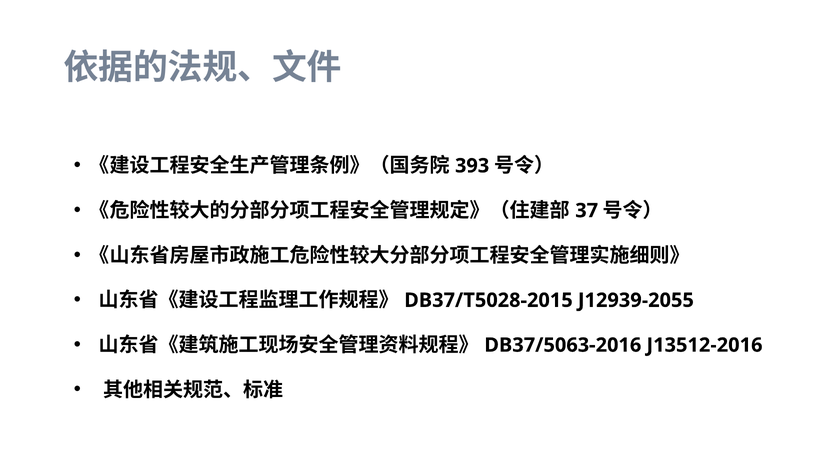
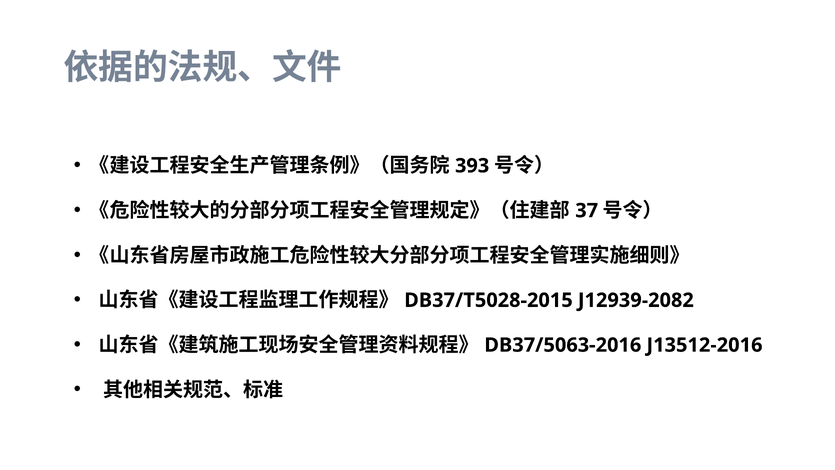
J12939-2055: J12939-2055 -> J12939-2082
